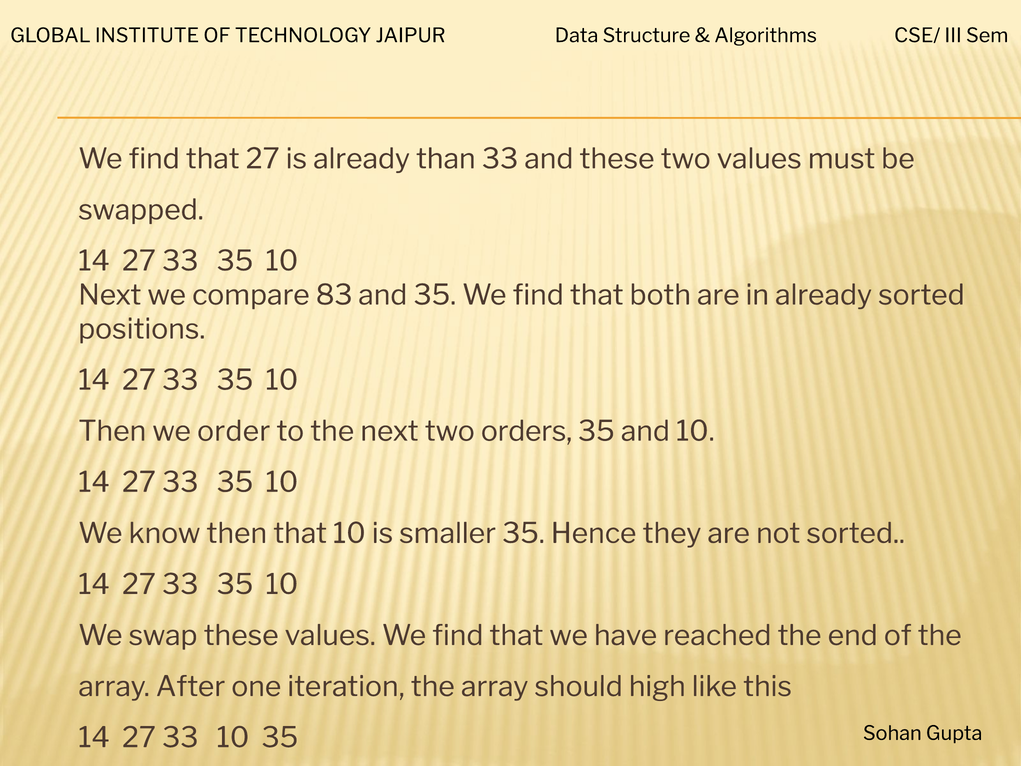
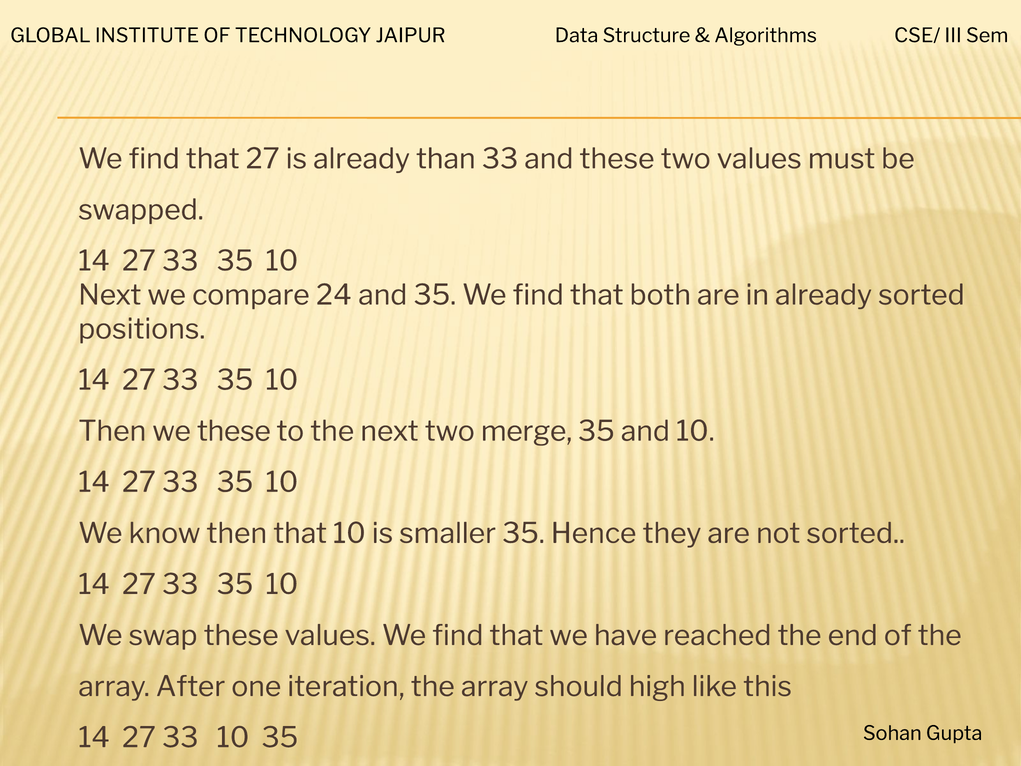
83: 83 -> 24
we order: order -> these
orders: orders -> merge
